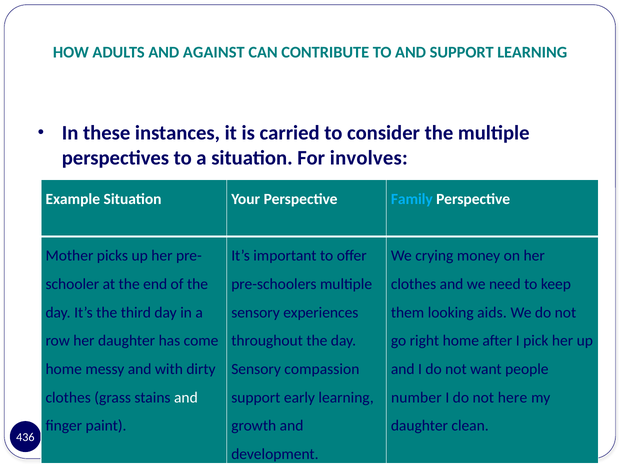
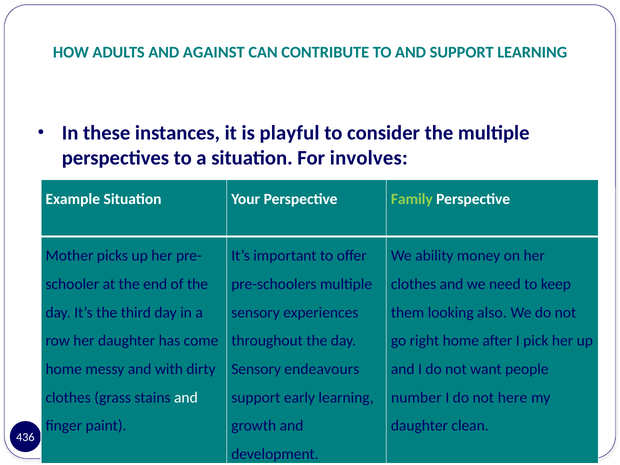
carried: carried -> playful
Family colour: light blue -> light green
crying: crying -> ability
aids: aids -> also
compassion: compassion -> endeavours
